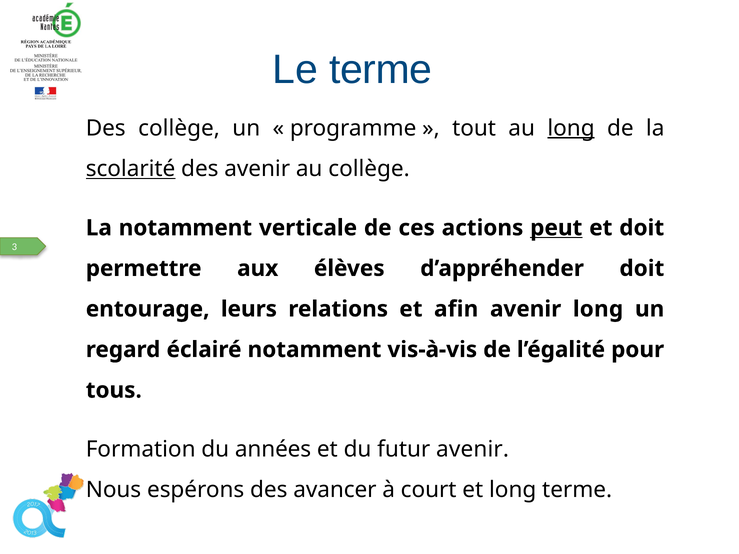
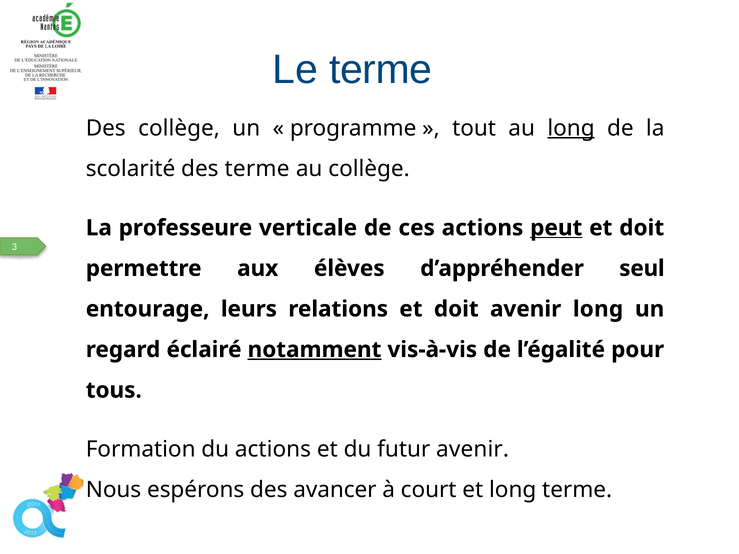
scolarité underline: present -> none
des avenir: avenir -> terme
La notamment: notamment -> professeure
d’appréhender doit: doit -> seul
relations et afin: afin -> doit
notamment at (314, 350) underline: none -> present
du années: années -> actions
